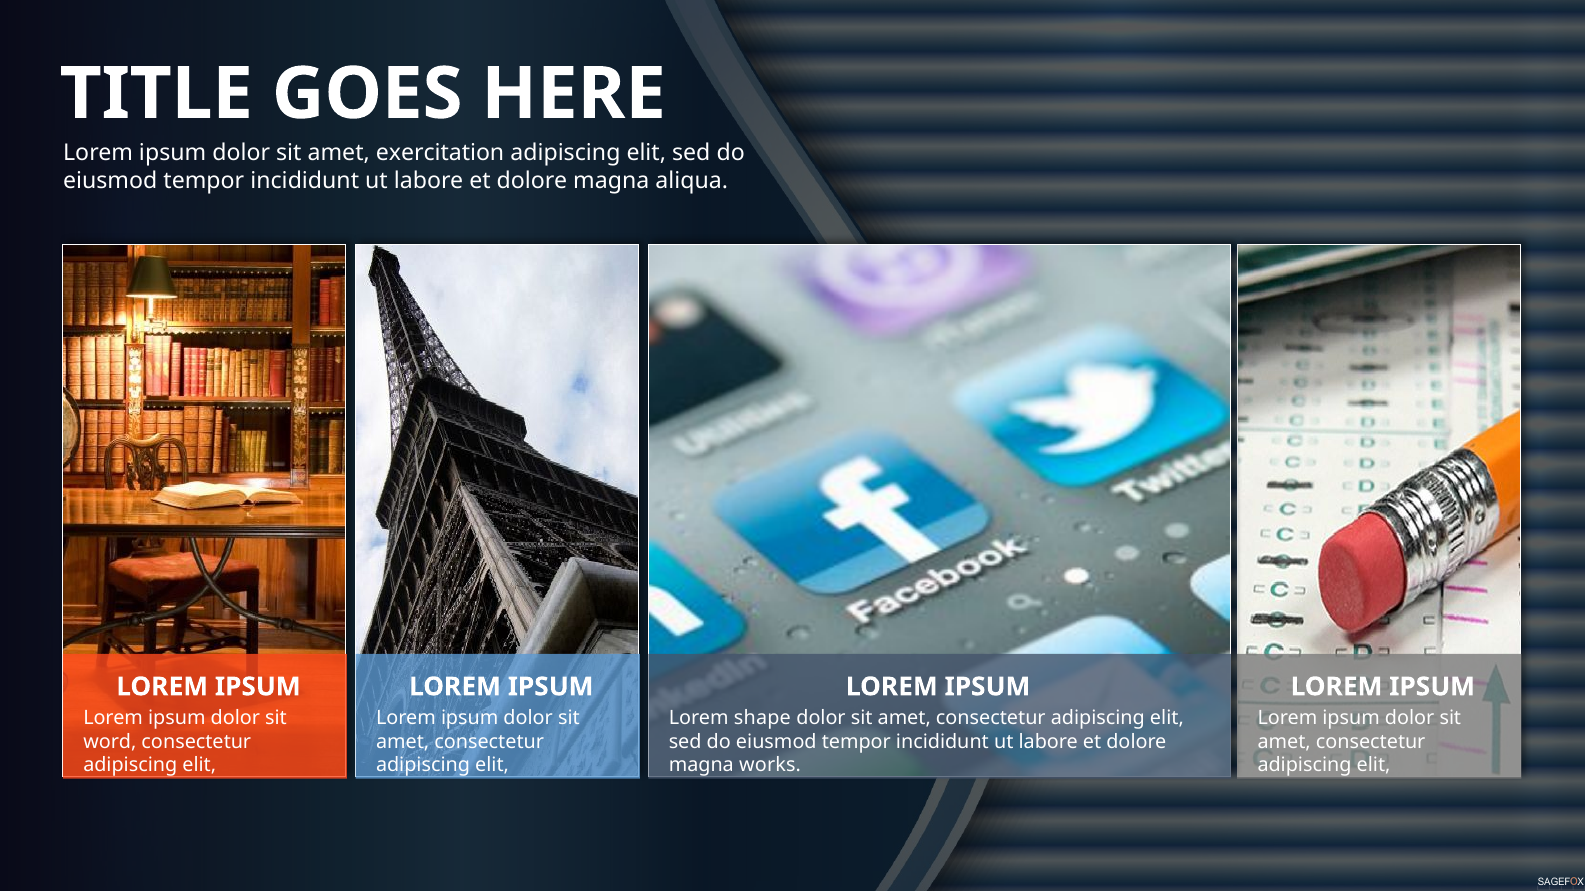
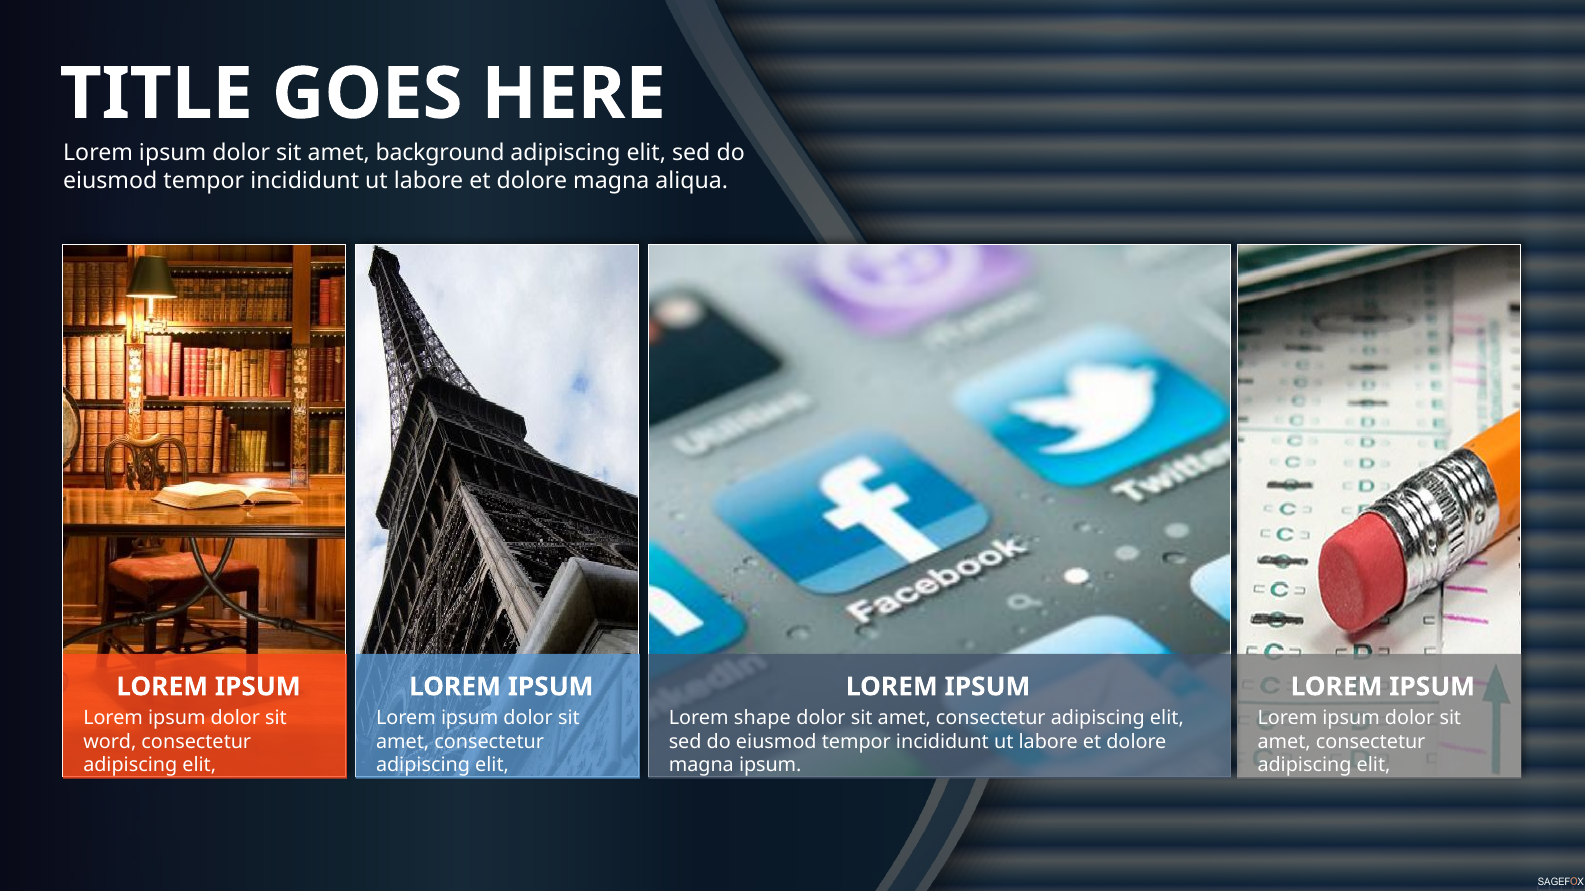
exercitation: exercitation -> background
magna works: works -> ipsum
